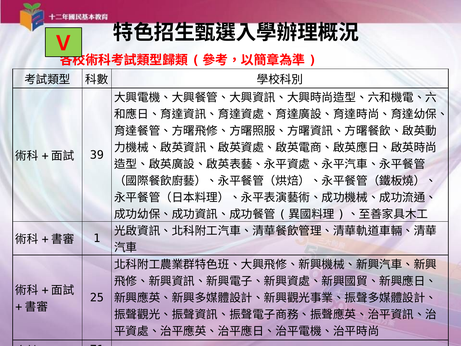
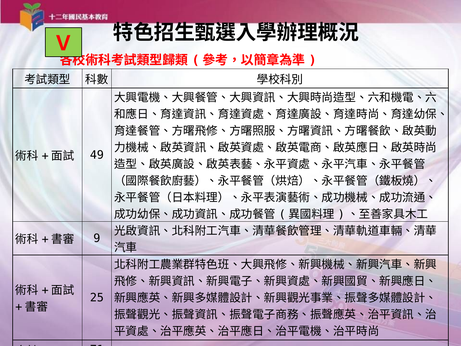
39: 39 -> 49
1: 1 -> 9
